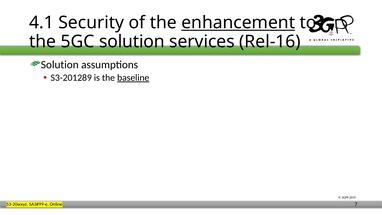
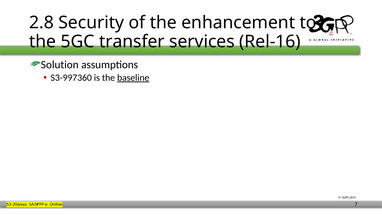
4.1: 4.1 -> 2.8
enhancement underline: present -> none
5GC solution: solution -> transfer
S3-201289: S3-201289 -> S3-997360
